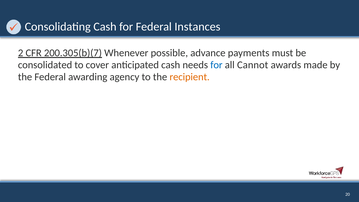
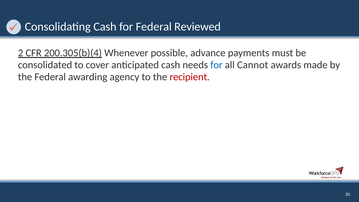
Instances: Instances -> Reviewed
200.305(b)(7: 200.305(b)(7 -> 200.305(b)(4
recipient colour: orange -> red
